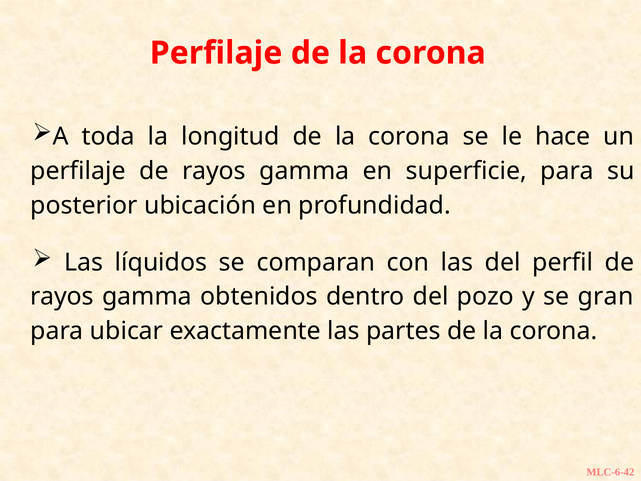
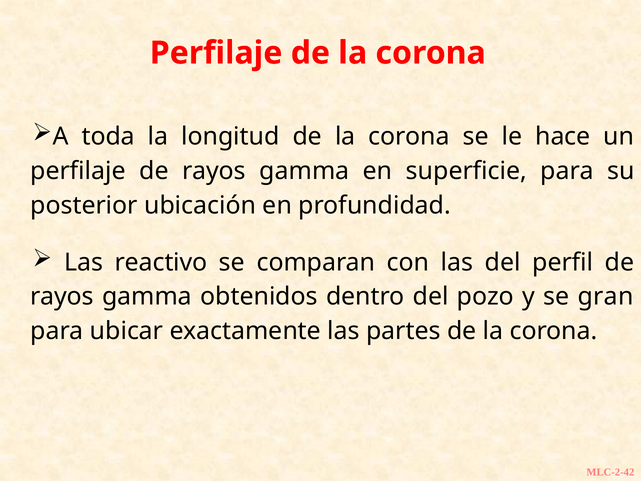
líquidos: líquidos -> reactivo
MLC-6-42: MLC-6-42 -> MLC-2-42
